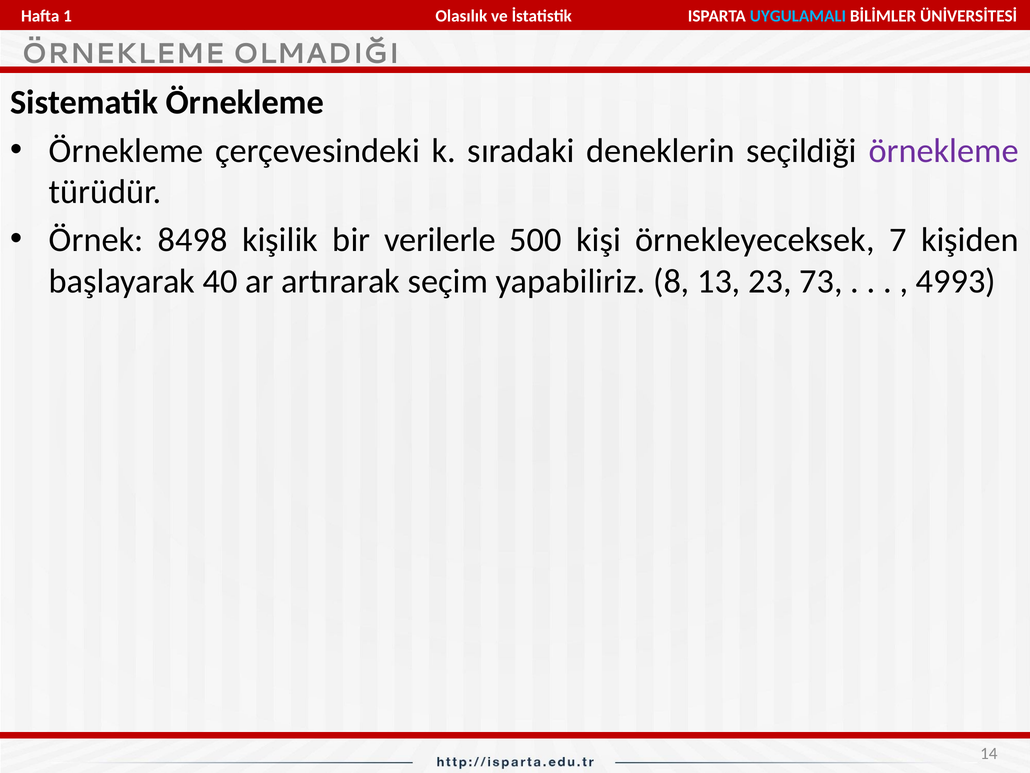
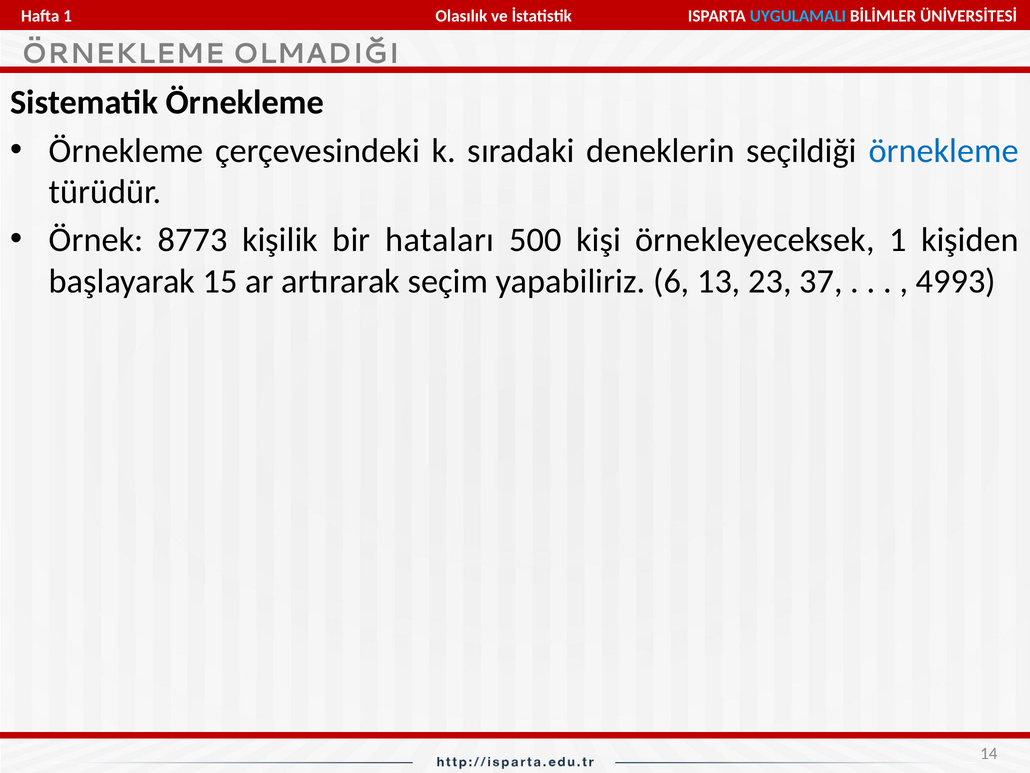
örnekleme at (944, 151) colour: purple -> blue
8498: 8498 -> 8773
verilerle: verilerle -> hataları
örnekleyeceksek 7: 7 -> 1
40: 40 -> 15
8: 8 -> 6
73: 73 -> 37
